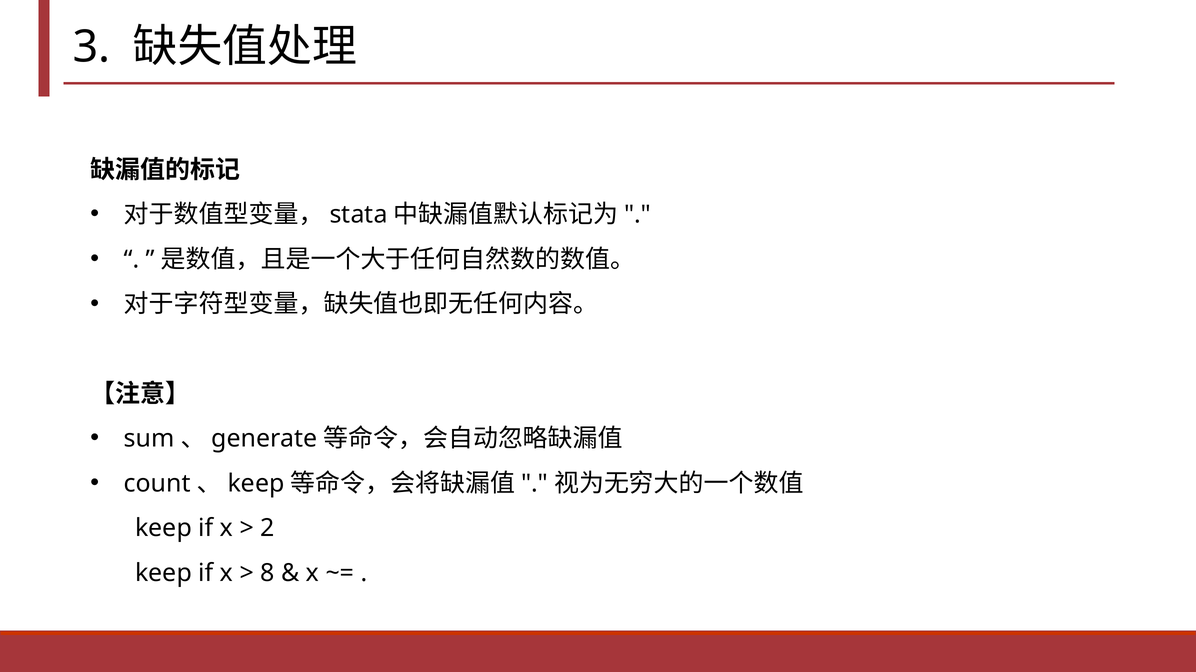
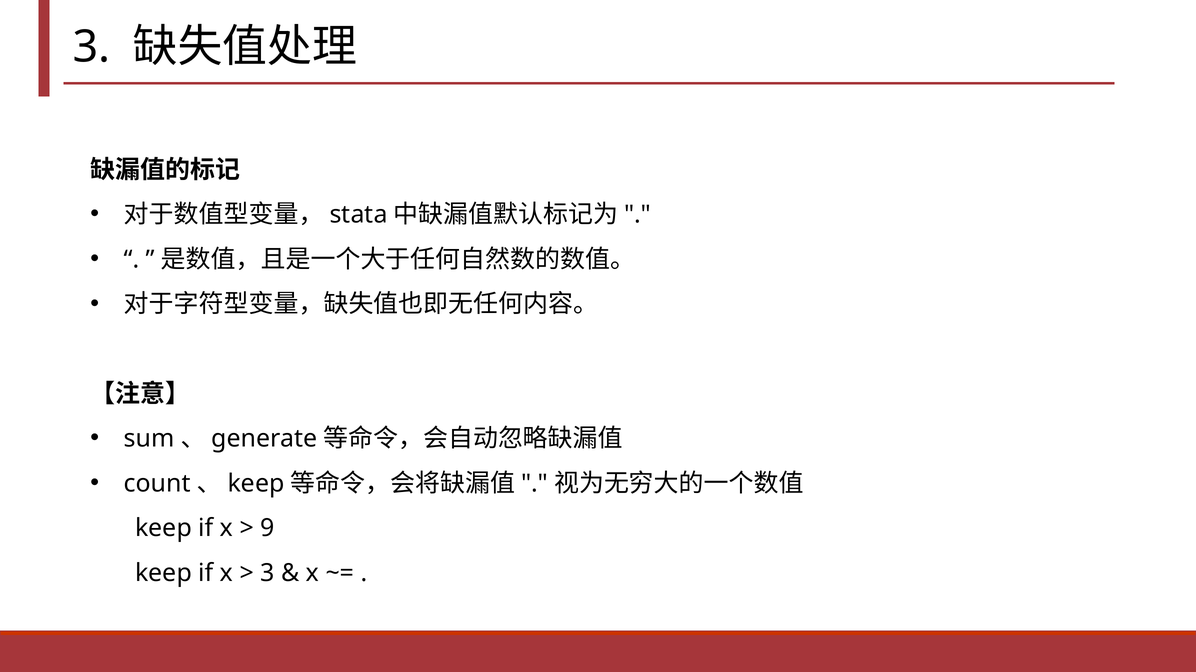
2 at (268, 529): 2 -> 9
8 at (268, 574): 8 -> 3
